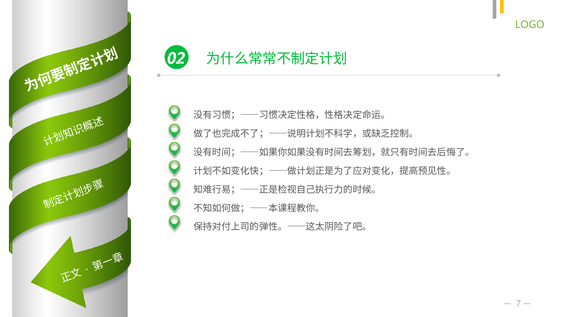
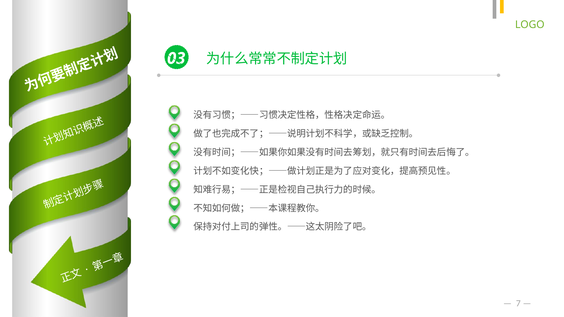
02: 02 -> 03
